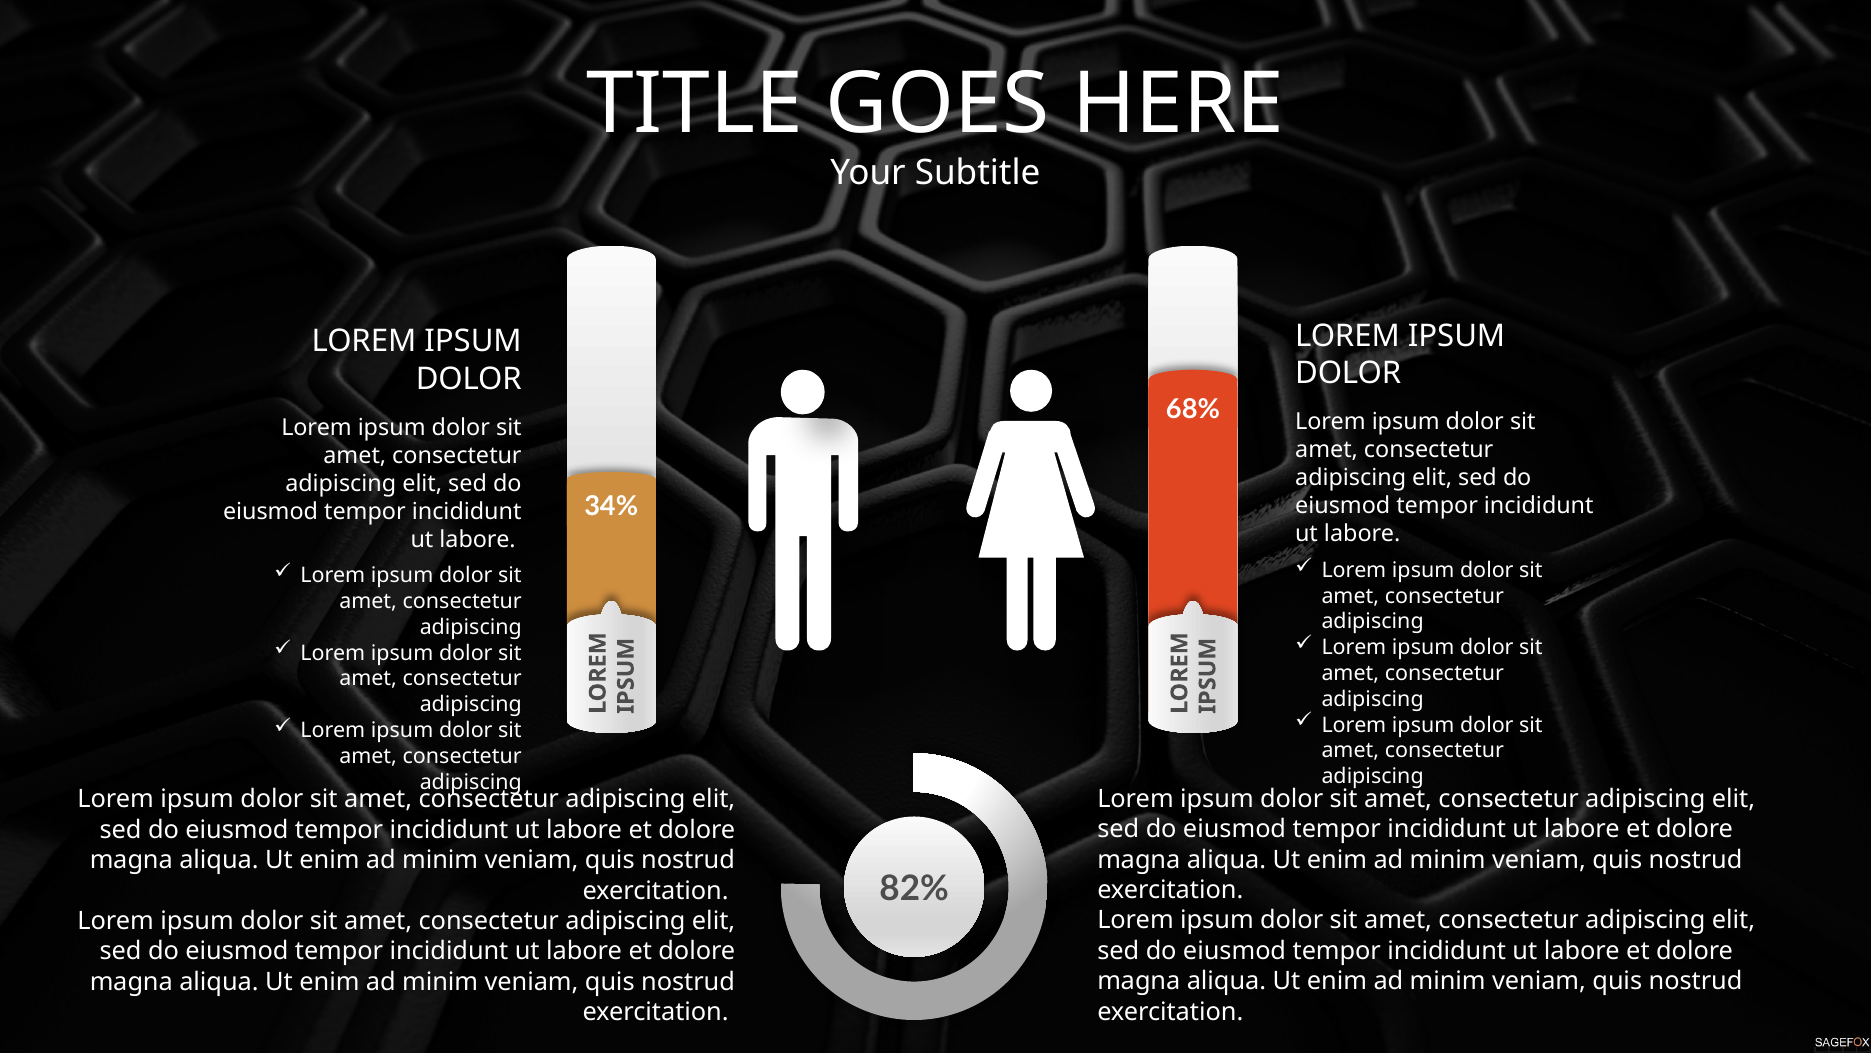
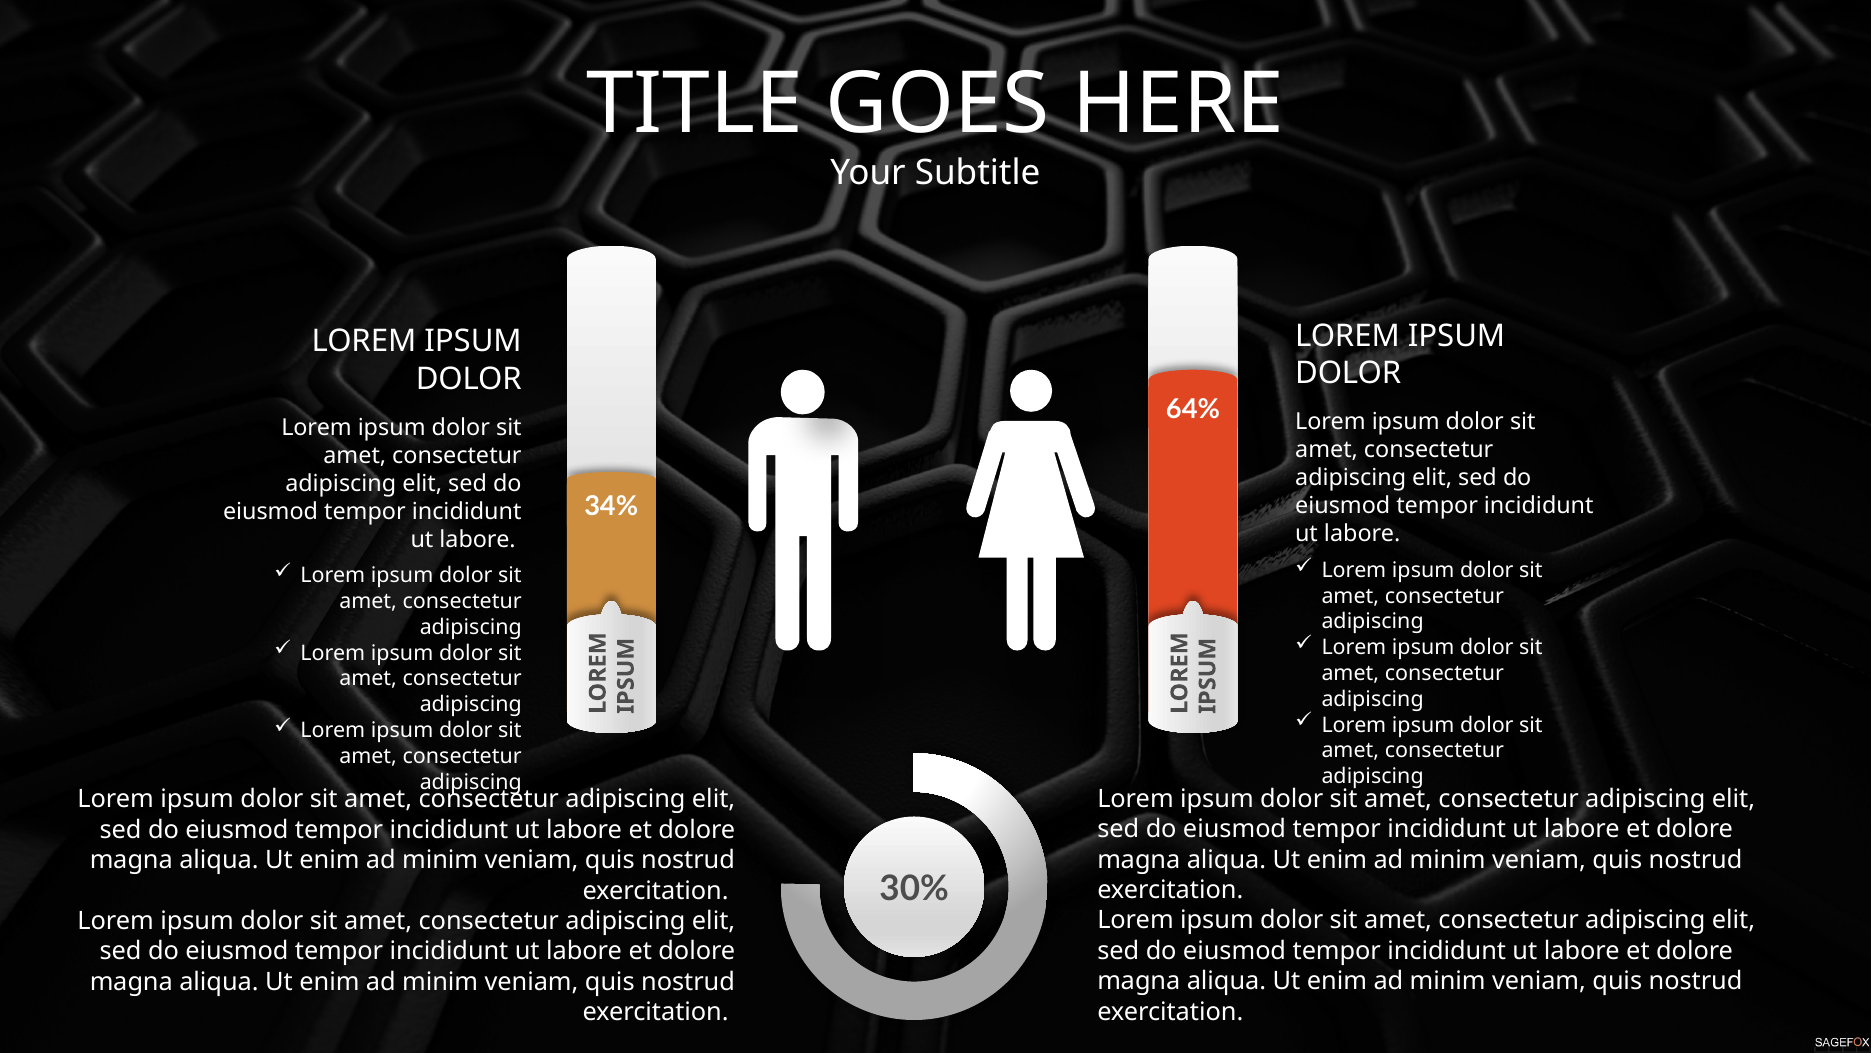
68%: 68% -> 64%
82%: 82% -> 30%
